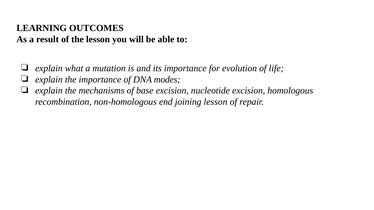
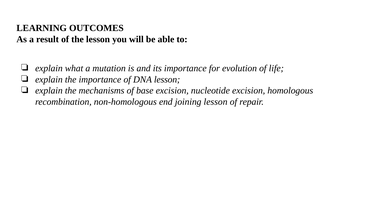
DNA modes: modes -> lesson
